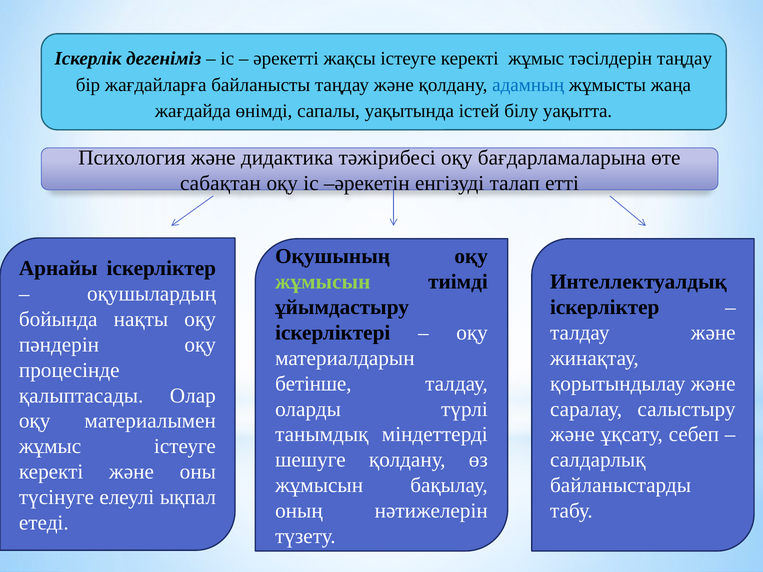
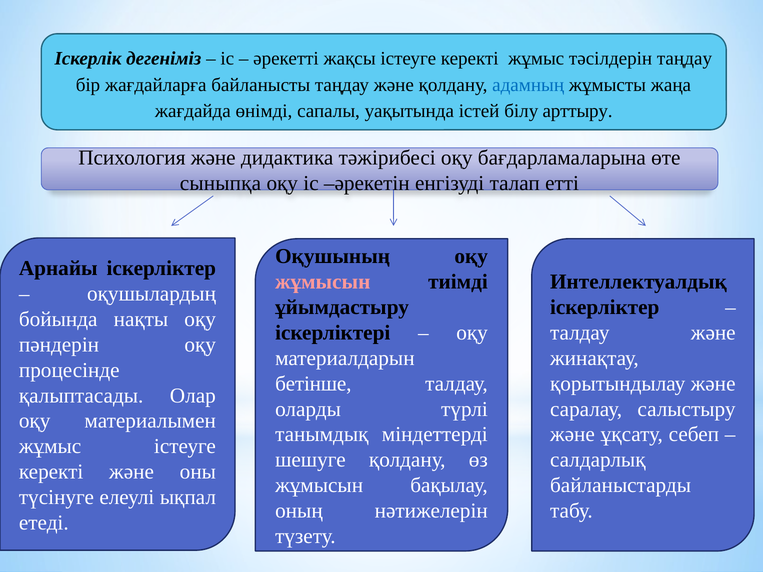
уақытта: уақытта -> арттыру
сабақтан: сабақтан -> сыныпқа
жұмысын at (323, 282) colour: light green -> pink
